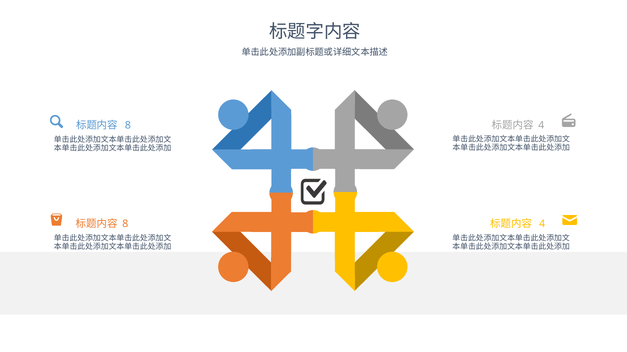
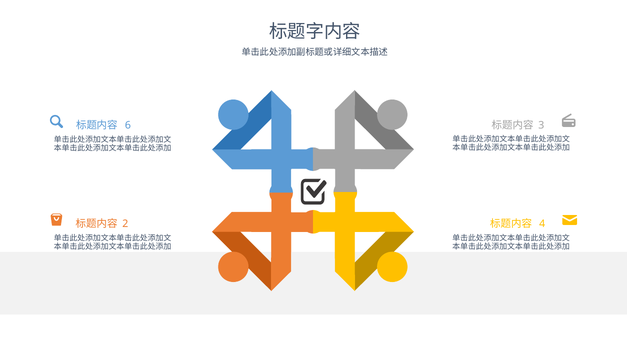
8 at (128, 126): 8 -> 6
4 at (541, 126): 4 -> 3
8 at (125, 224): 8 -> 2
